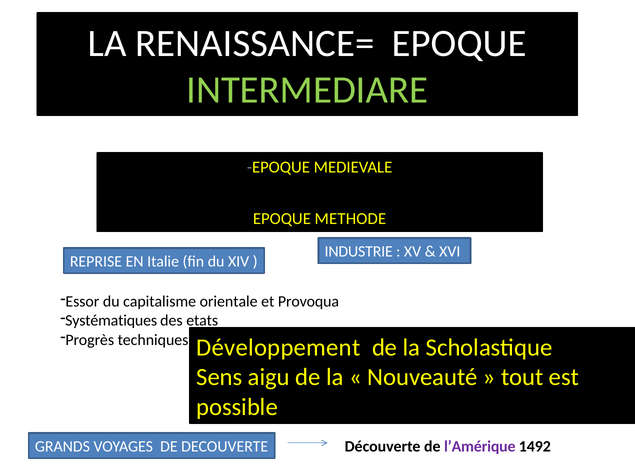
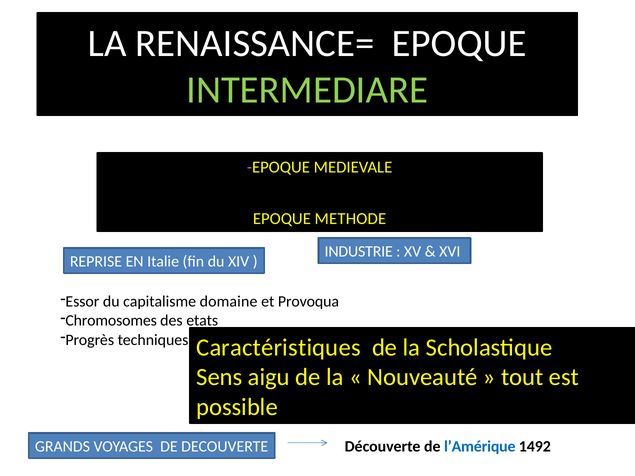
orientale: orientale -> domaine
Systématiques: Systématiques -> Chromosomes
Développement: Développement -> Caractéristiques
l’Amérique colour: purple -> blue
